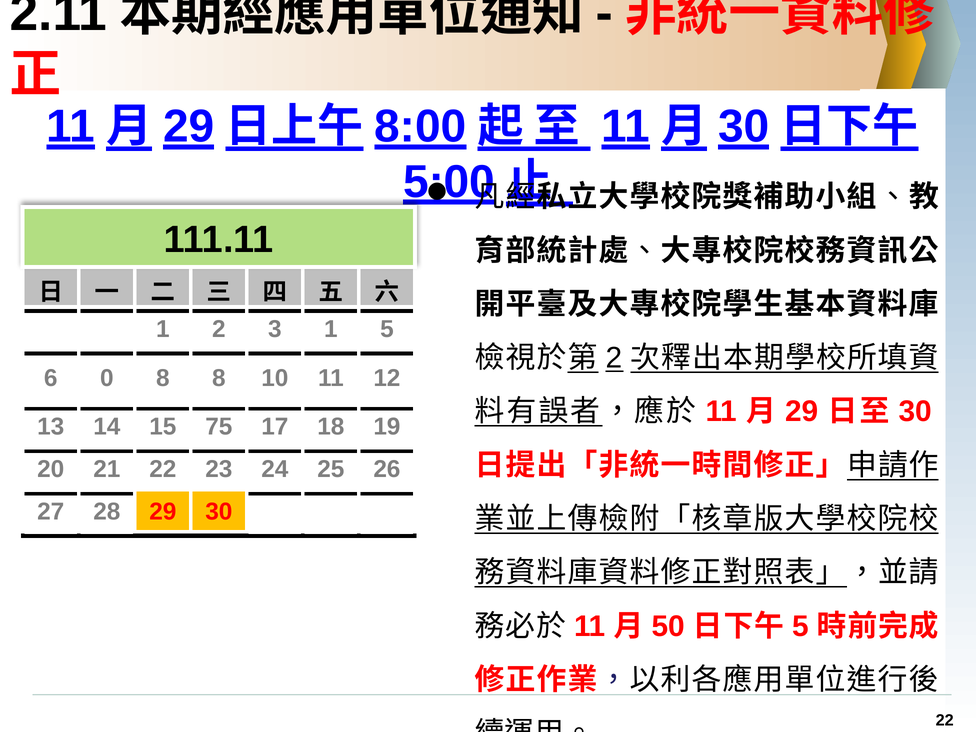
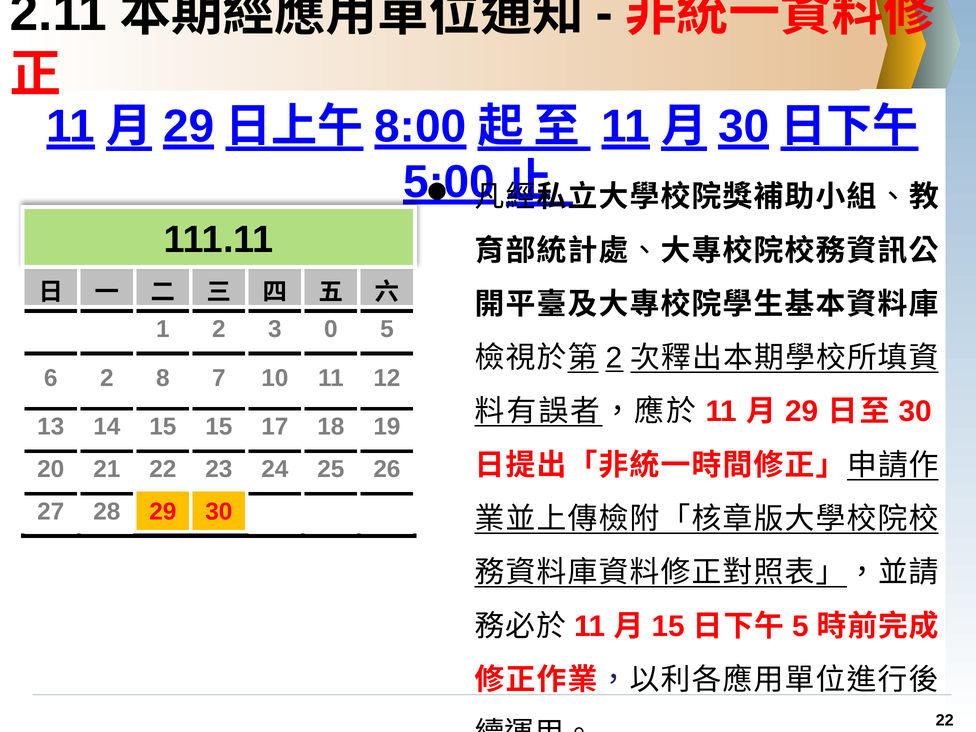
3 1: 1 -> 0
6 0: 0 -> 2
8 8: 8 -> 7
15 75: 75 -> 15
50 at (668, 626): 50 -> 15
